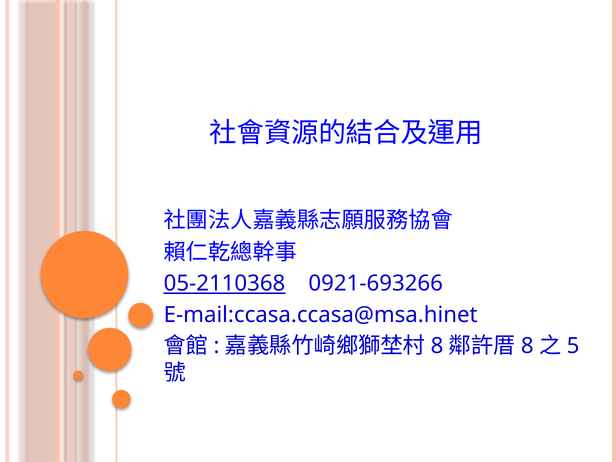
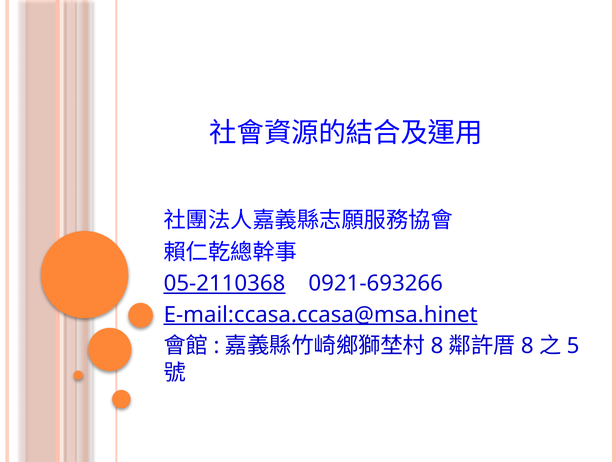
E-mail:ccasa.ccasa@msa.hinet underline: none -> present
